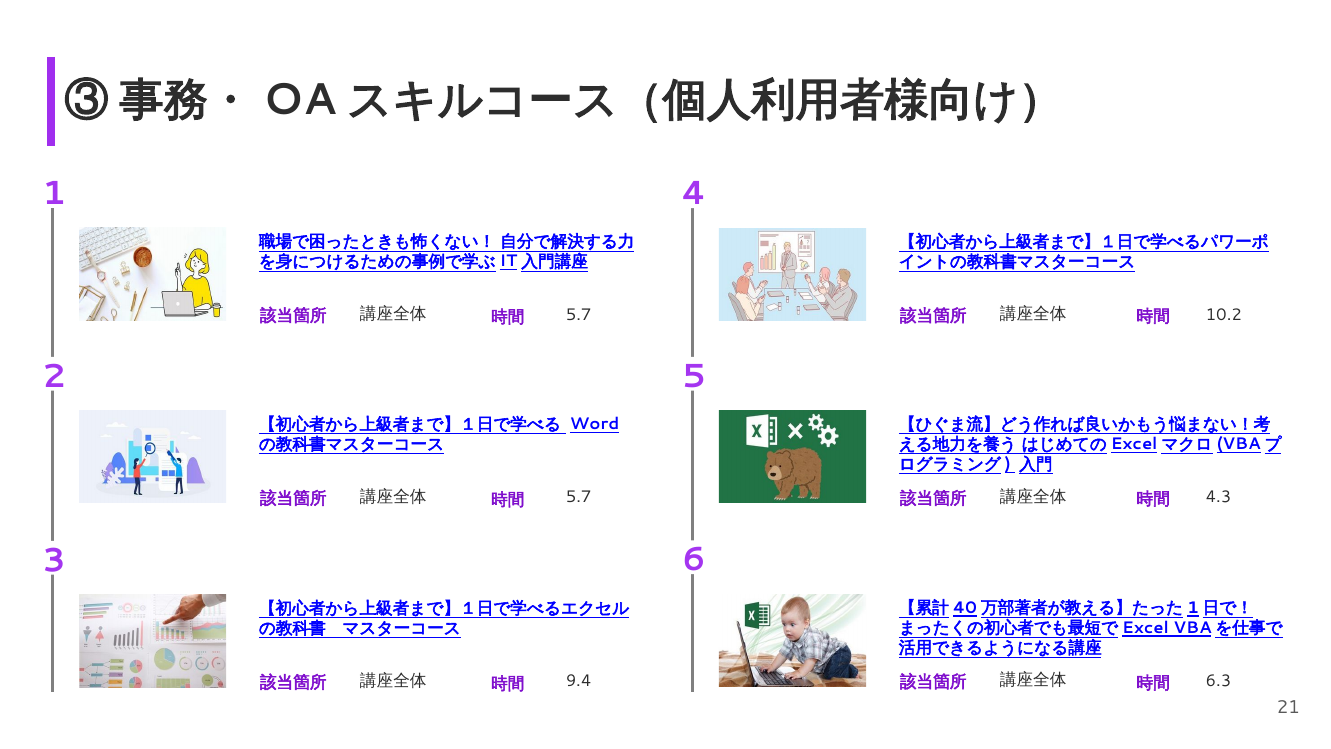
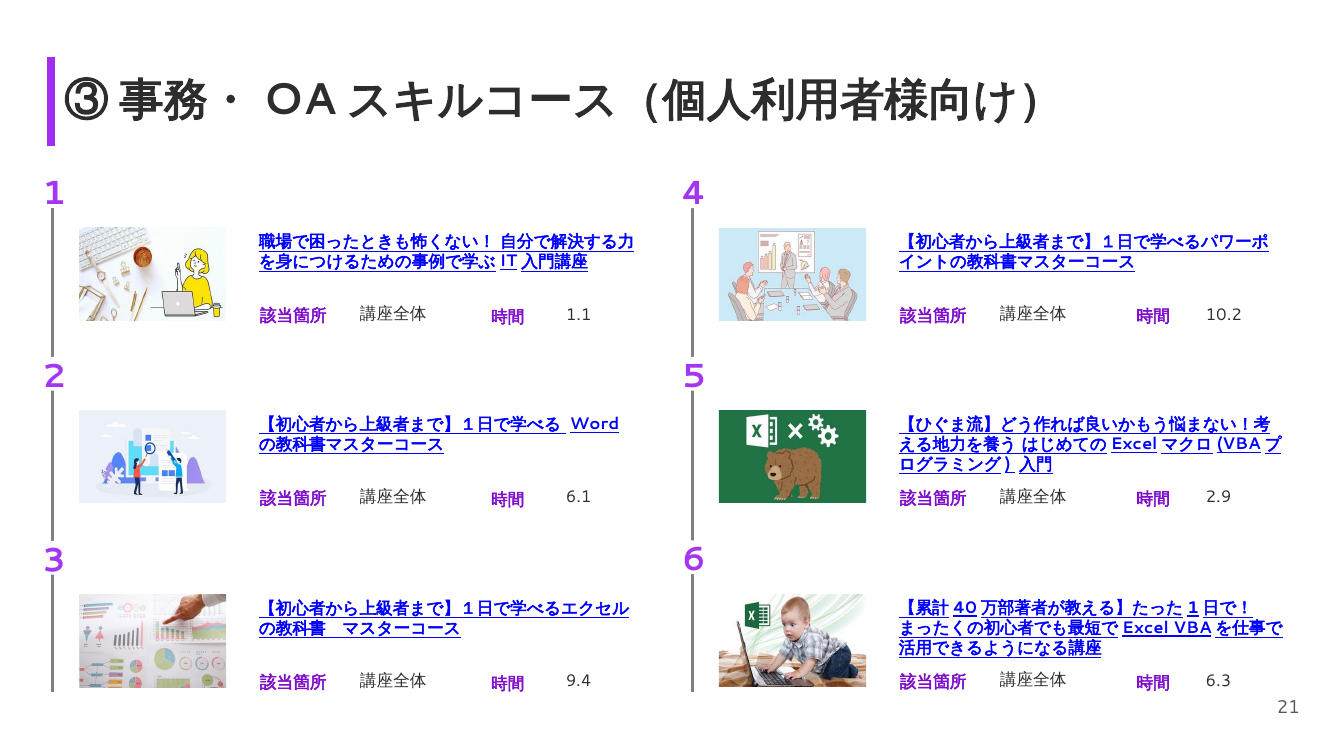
5.7 at (579, 315): 5.7 -> 1.1
5.7 at (579, 497): 5.7 -> 6.1
4.3: 4.3 -> 2.9
